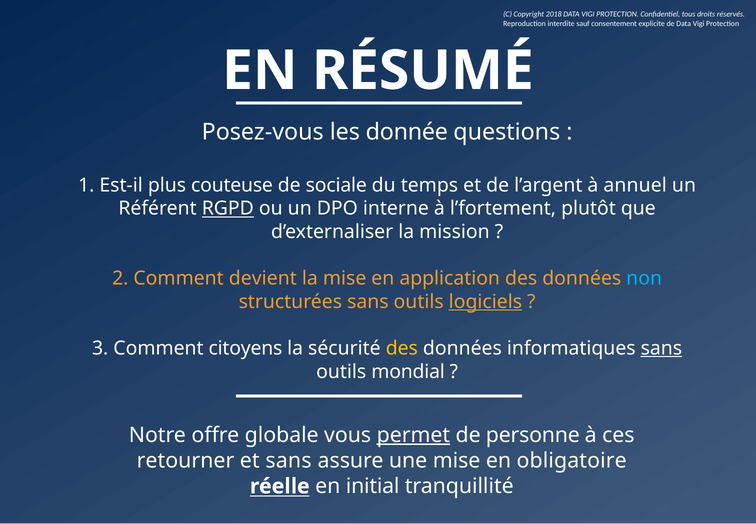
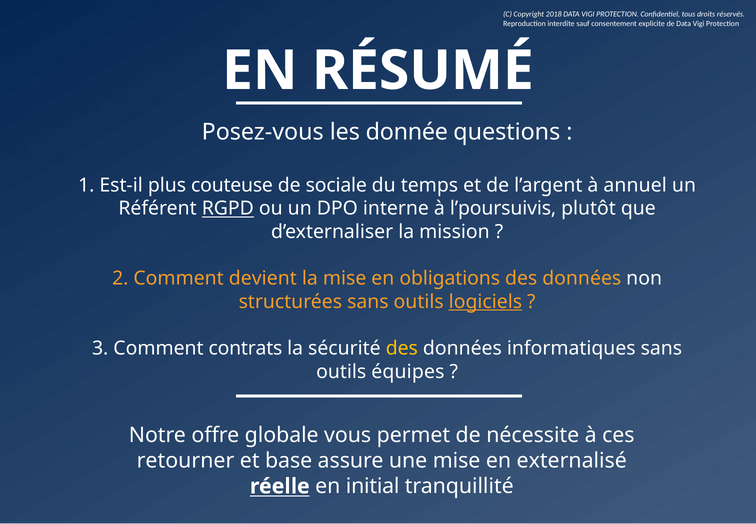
l’fortement: l’fortement -> l’poursuivis
application: application -> obligations
non colour: light blue -> white
citoyens: citoyens -> contrats
sans at (661, 348) underline: present -> none
mondial: mondial -> équipes
permet underline: present -> none
personne: personne -> nécessite
et sans: sans -> base
obligatoire: obligatoire -> externalisé
